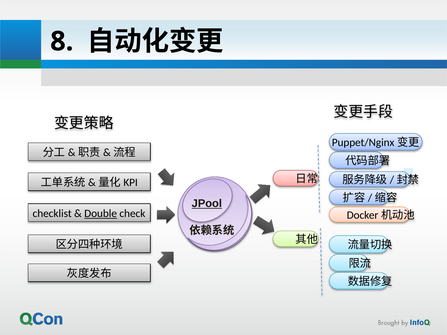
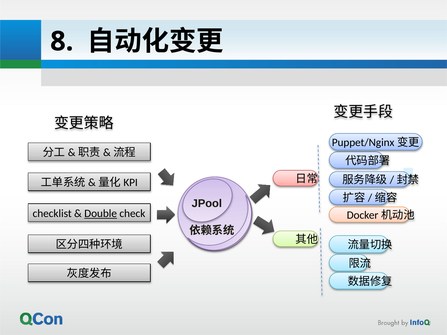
JPool underline: present -> none
